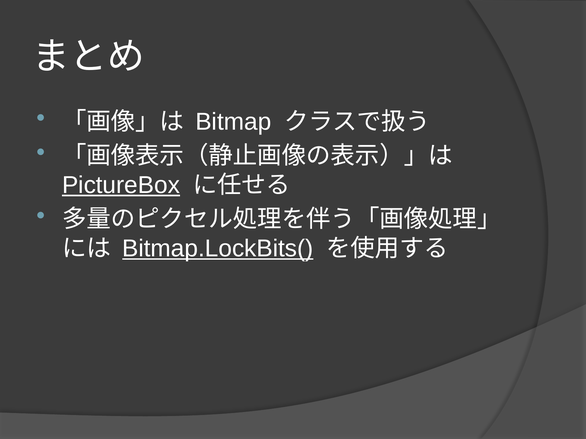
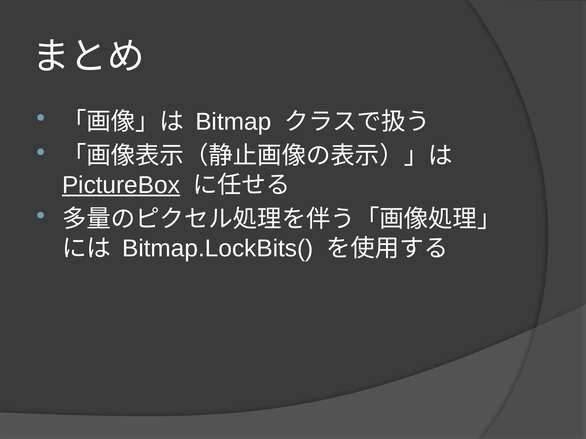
Bitmap.LockBits( underline: present -> none
